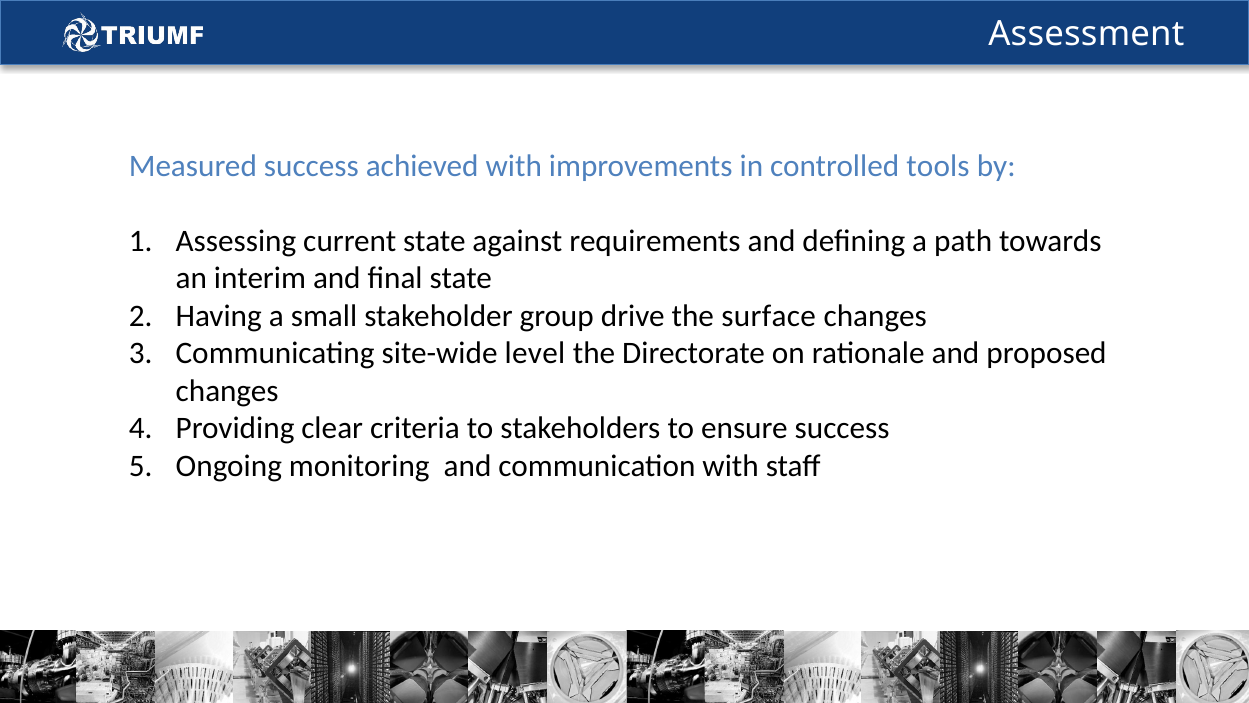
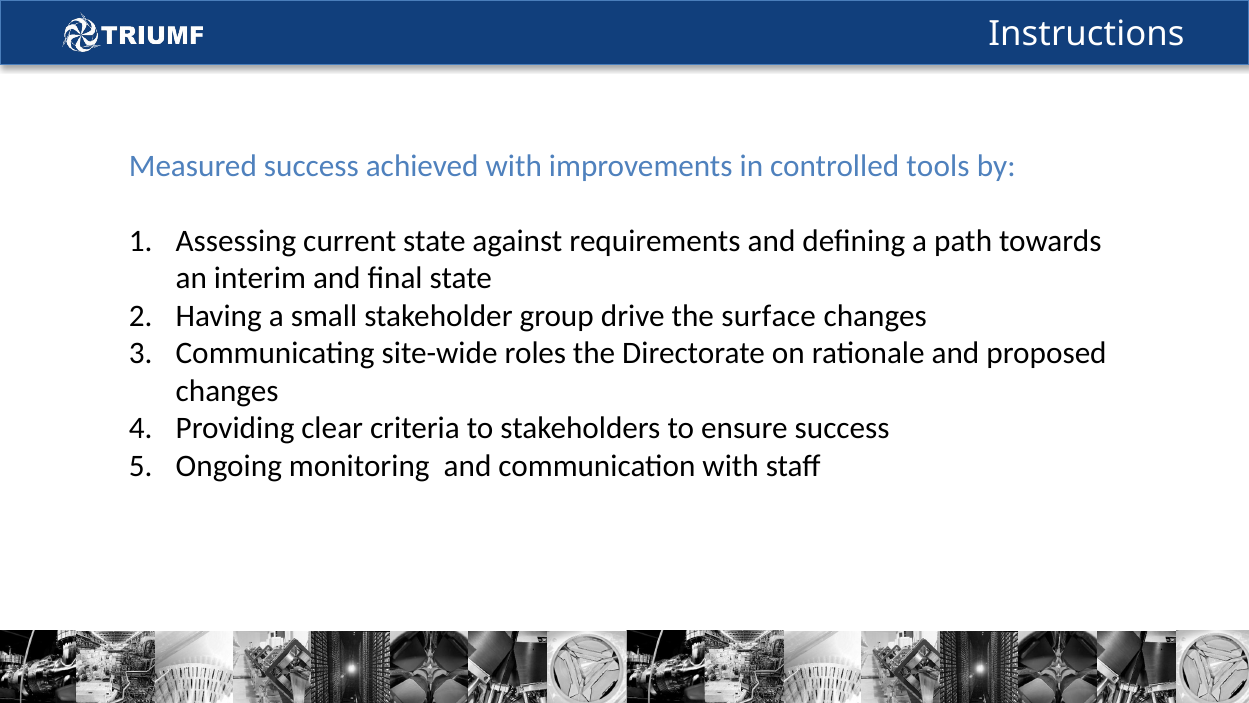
Assessment: Assessment -> Instructions
level: level -> roles
